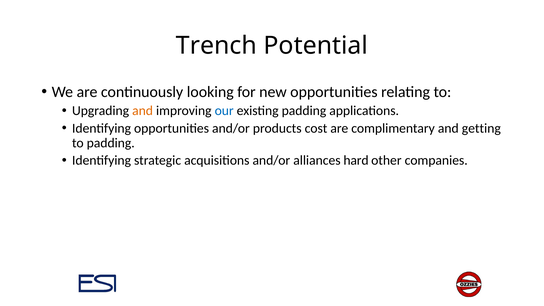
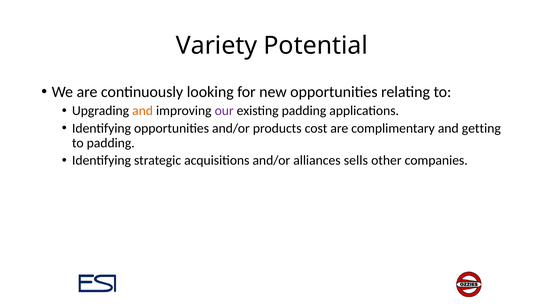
Trench: Trench -> Variety
our colour: blue -> purple
hard: hard -> sells
